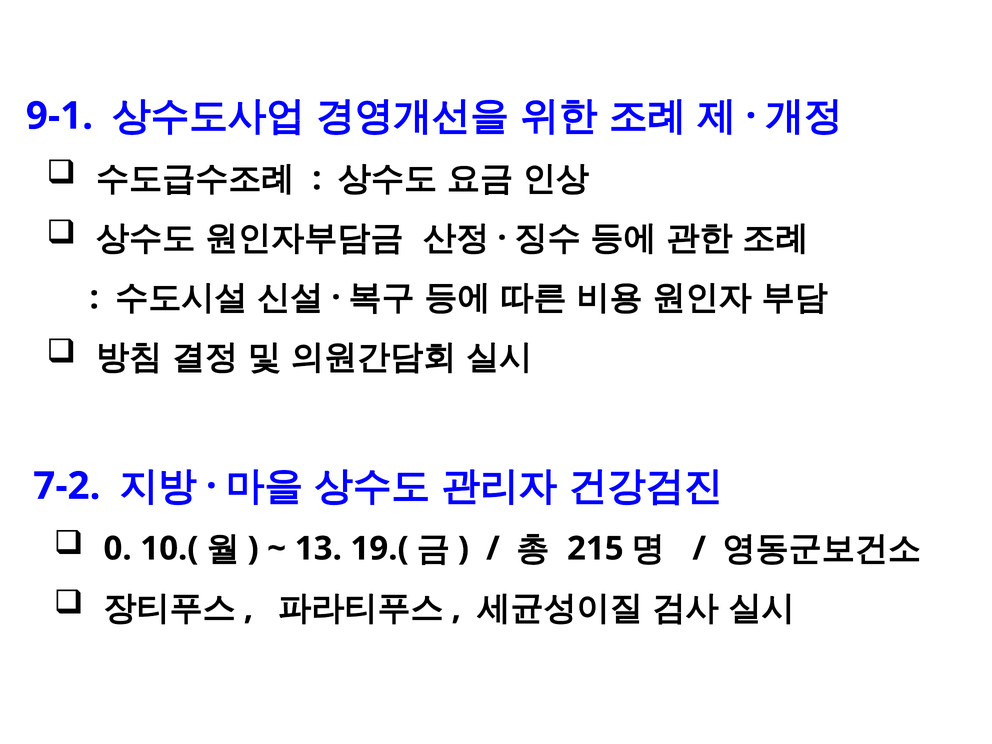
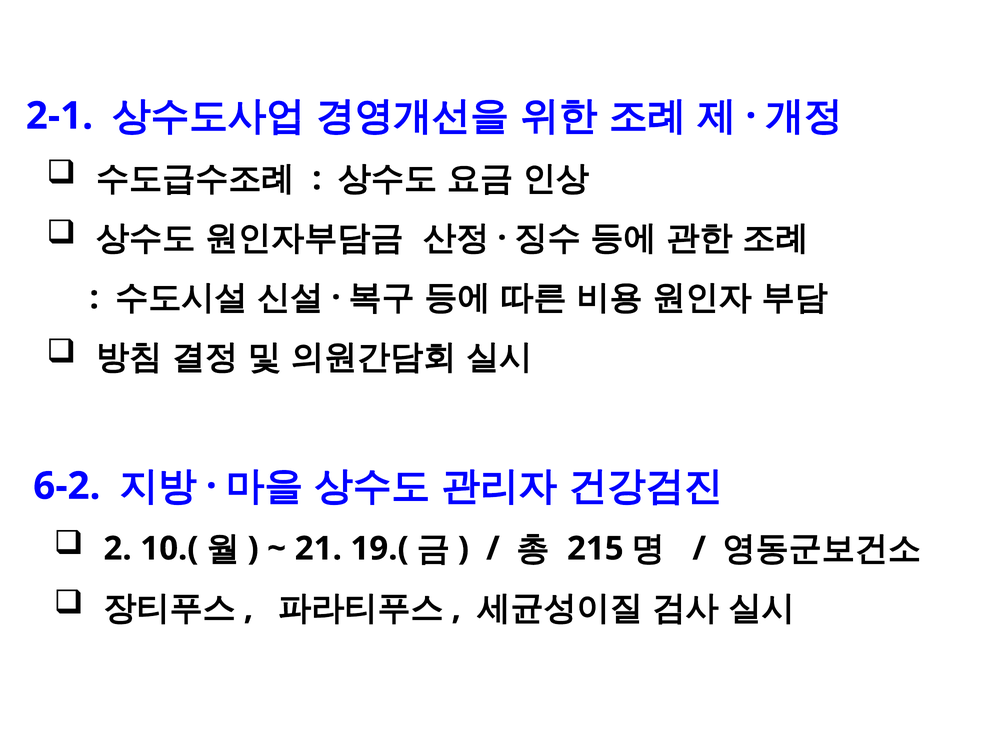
9-1: 9-1 -> 2-1
7-2: 7-2 -> 6-2
0: 0 -> 2
13: 13 -> 21
